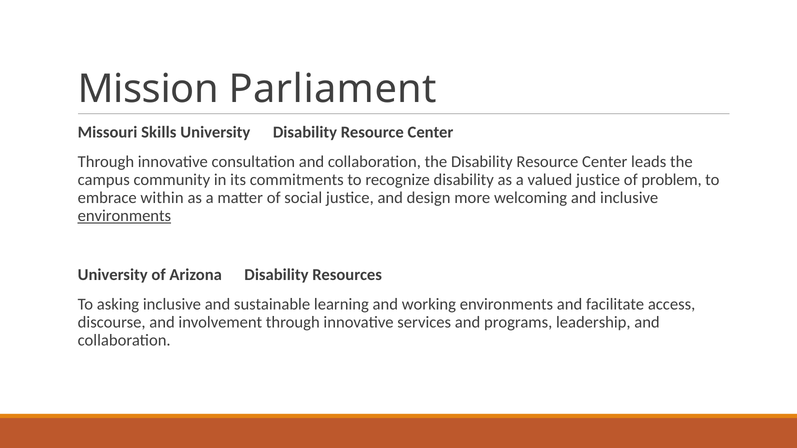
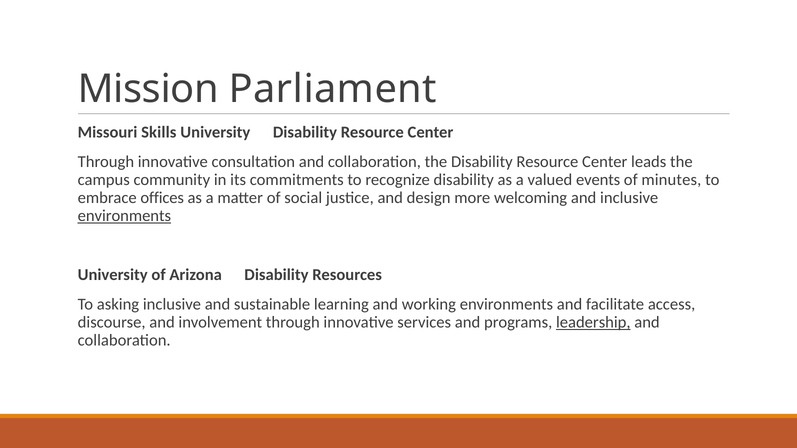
valued justice: justice -> events
problem: problem -> minutes
within: within -> offices
leadership underline: none -> present
